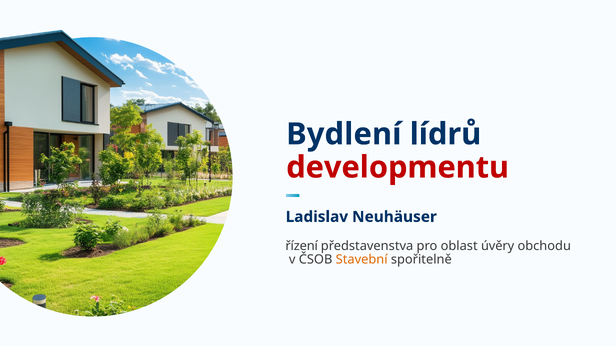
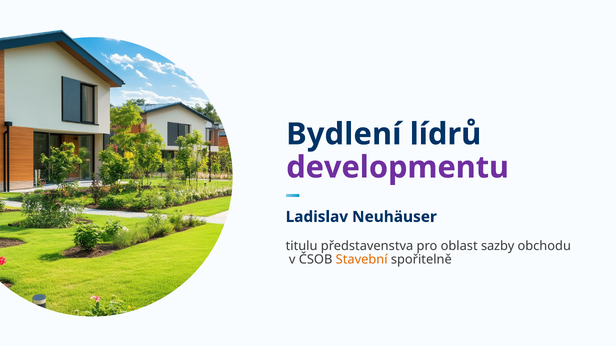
developmentu colour: red -> purple
řízení: řízení -> titulu
úvěry: úvěry -> sazby
